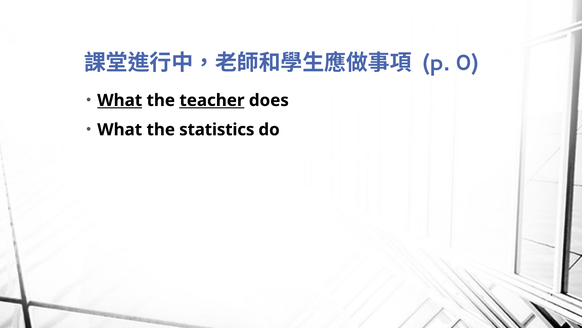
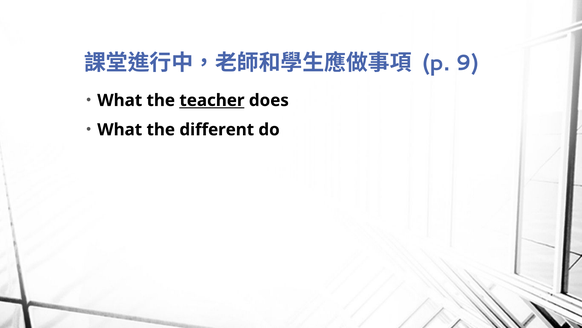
0: 0 -> 9
What at (120, 100) underline: present -> none
statistics: statistics -> different
